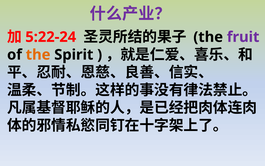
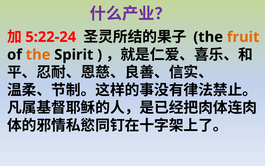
fruit colour: purple -> orange
